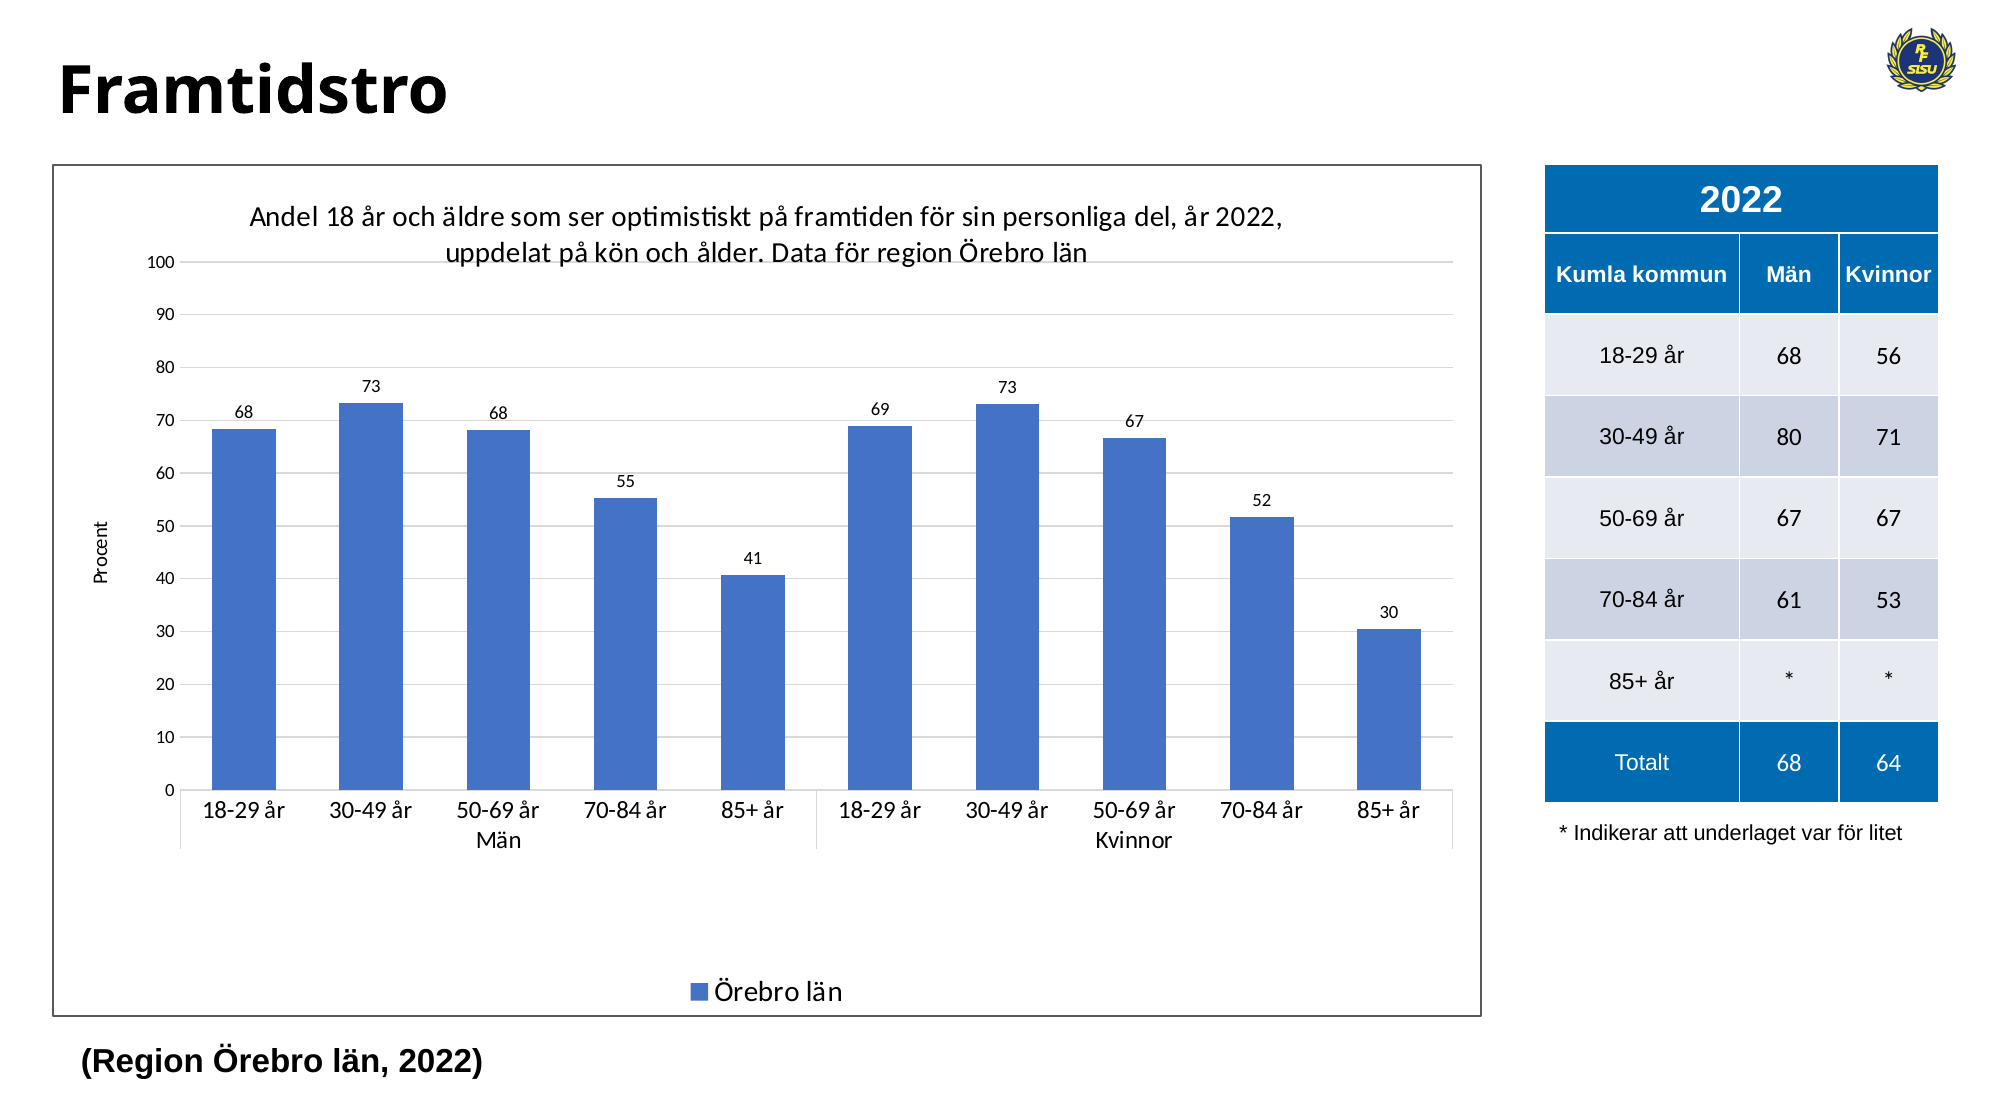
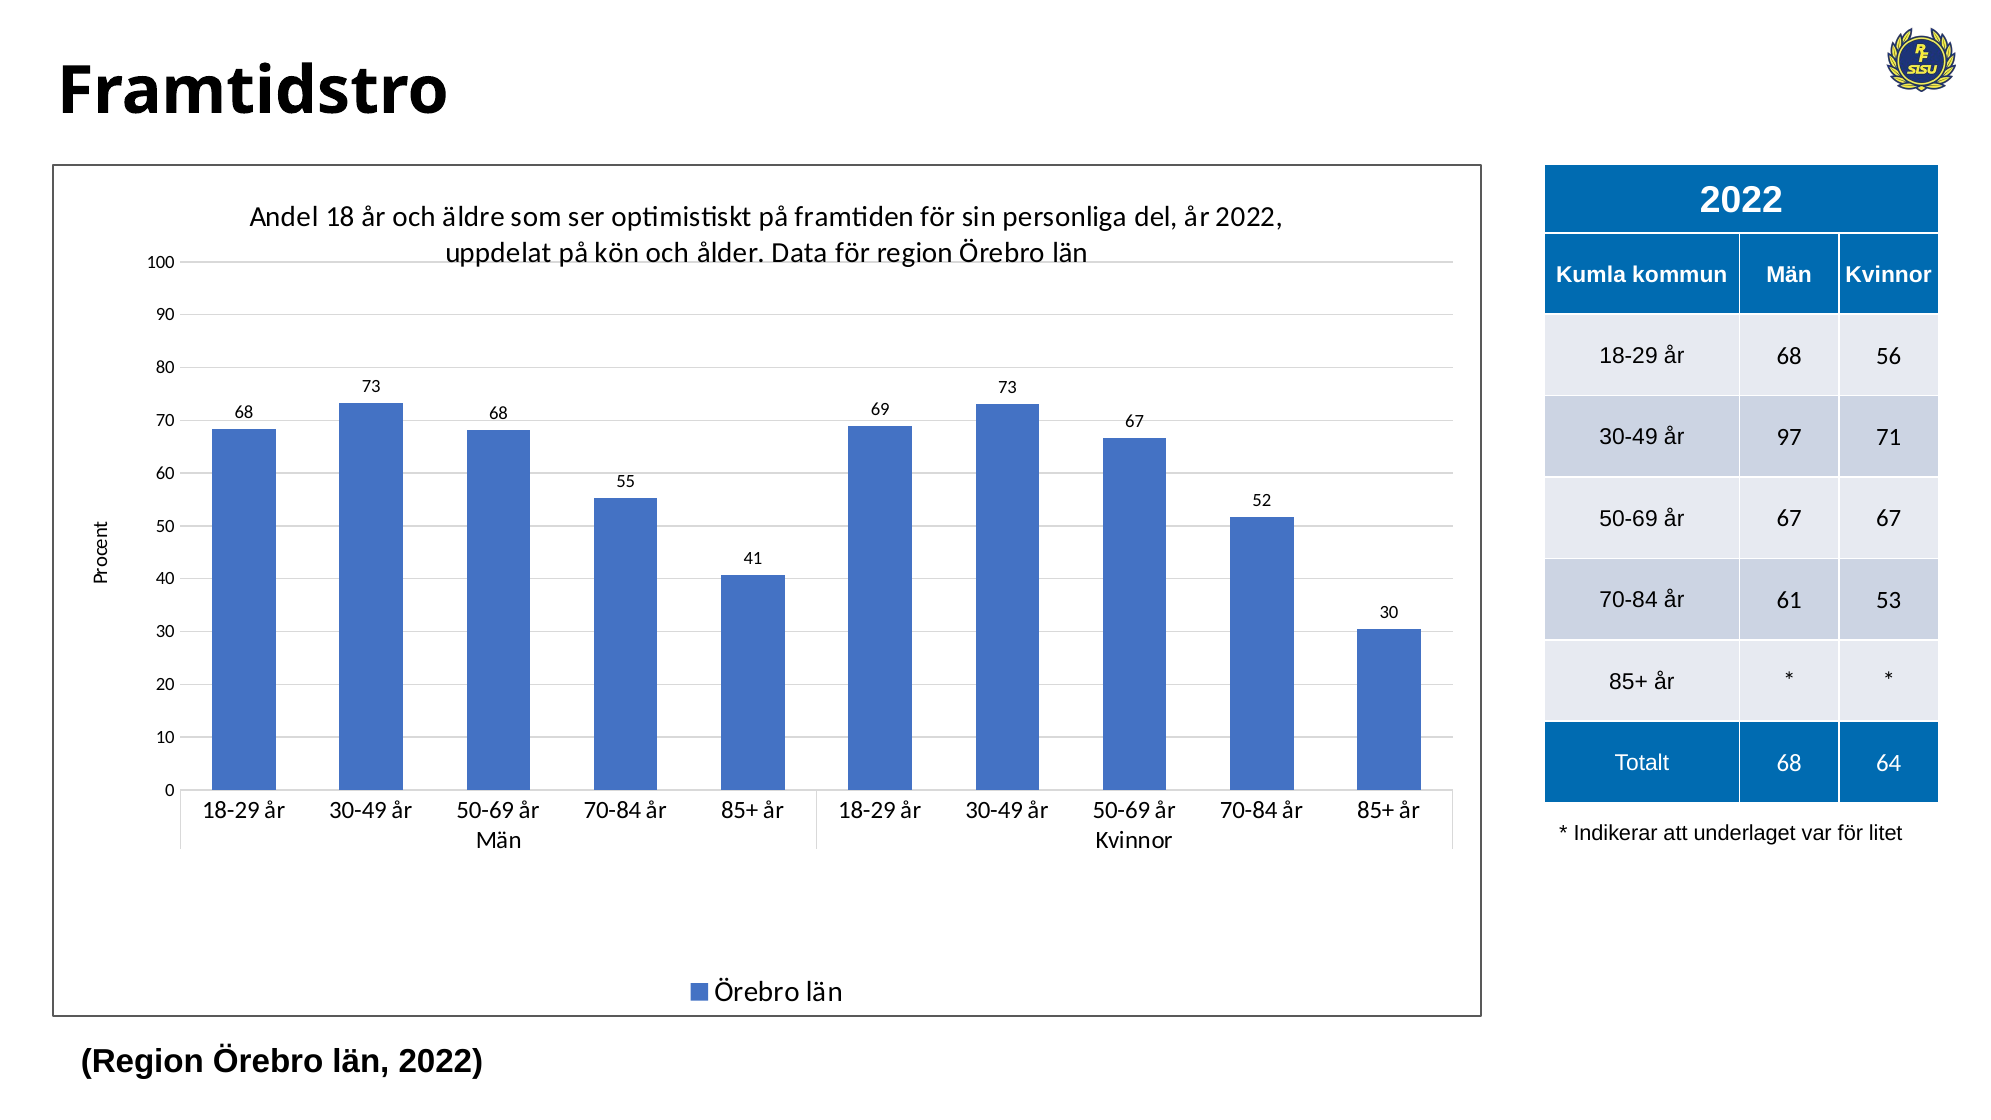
år 80: 80 -> 97
